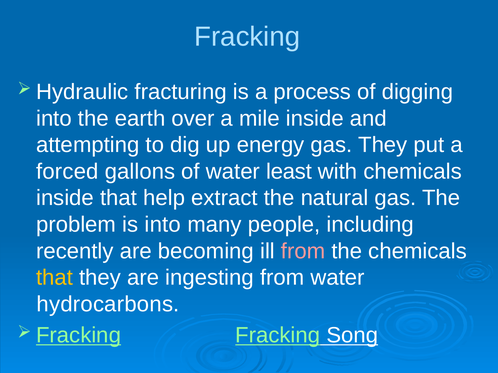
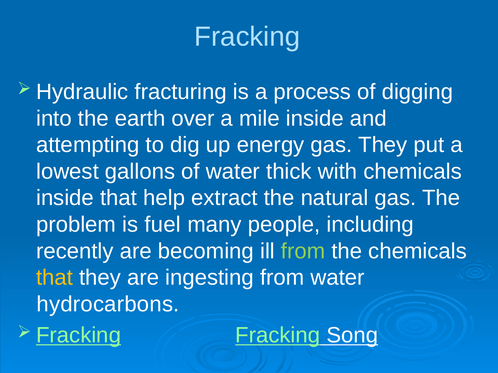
forced: forced -> lowest
least: least -> thick
is into: into -> fuel
from at (303, 251) colour: pink -> light green
